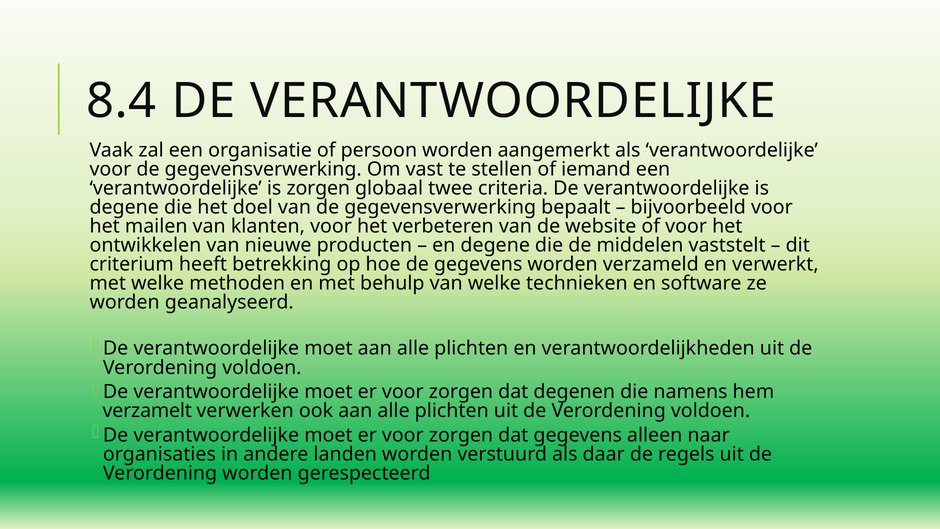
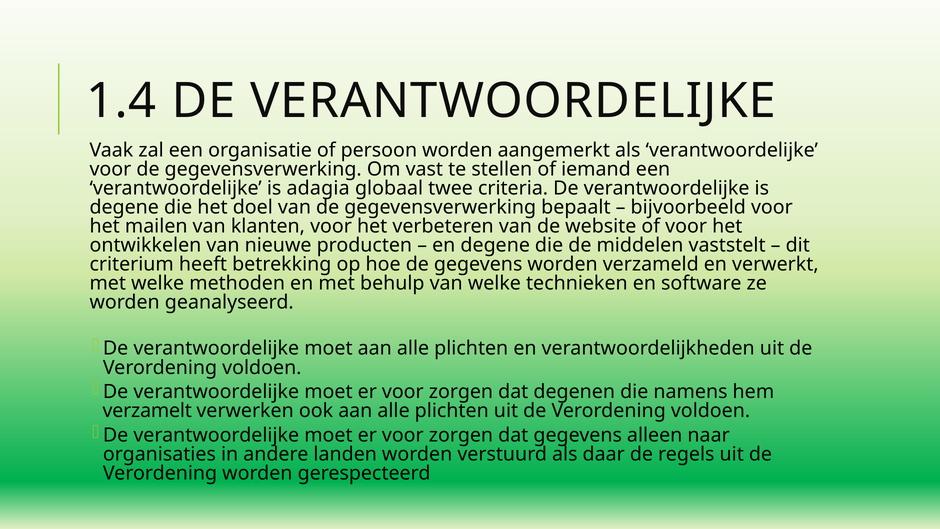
8.4: 8.4 -> 1.4
is zorgen: zorgen -> adagia
